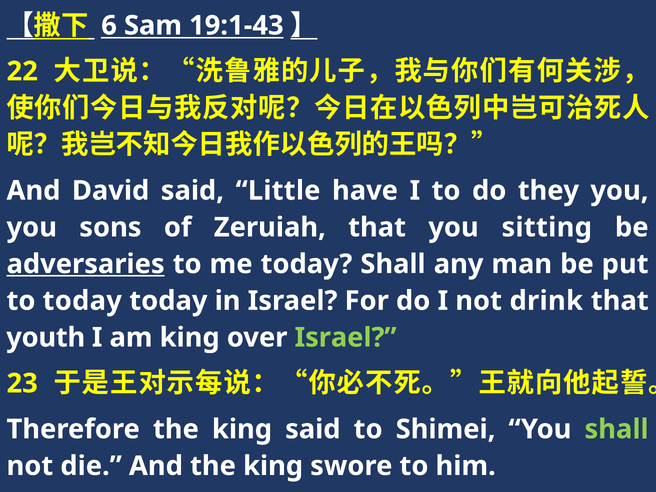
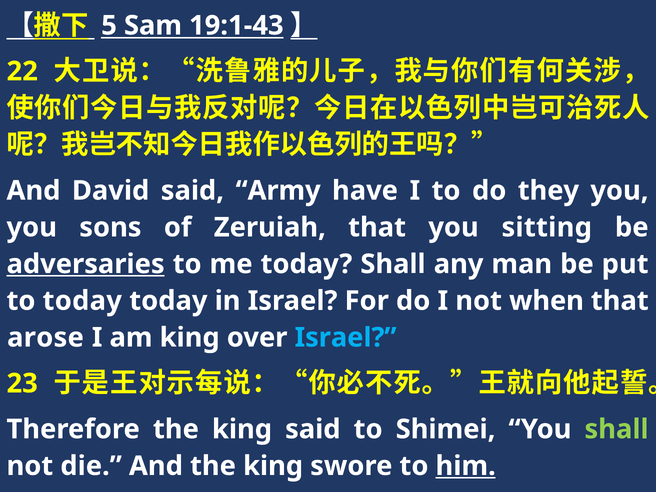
6: 6 -> 5
Little: Little -> Army
drink: drink -> when
youth: youth -> arose
Israel at (346, 338) colour: light green -> light blue
him underline: none -> present
